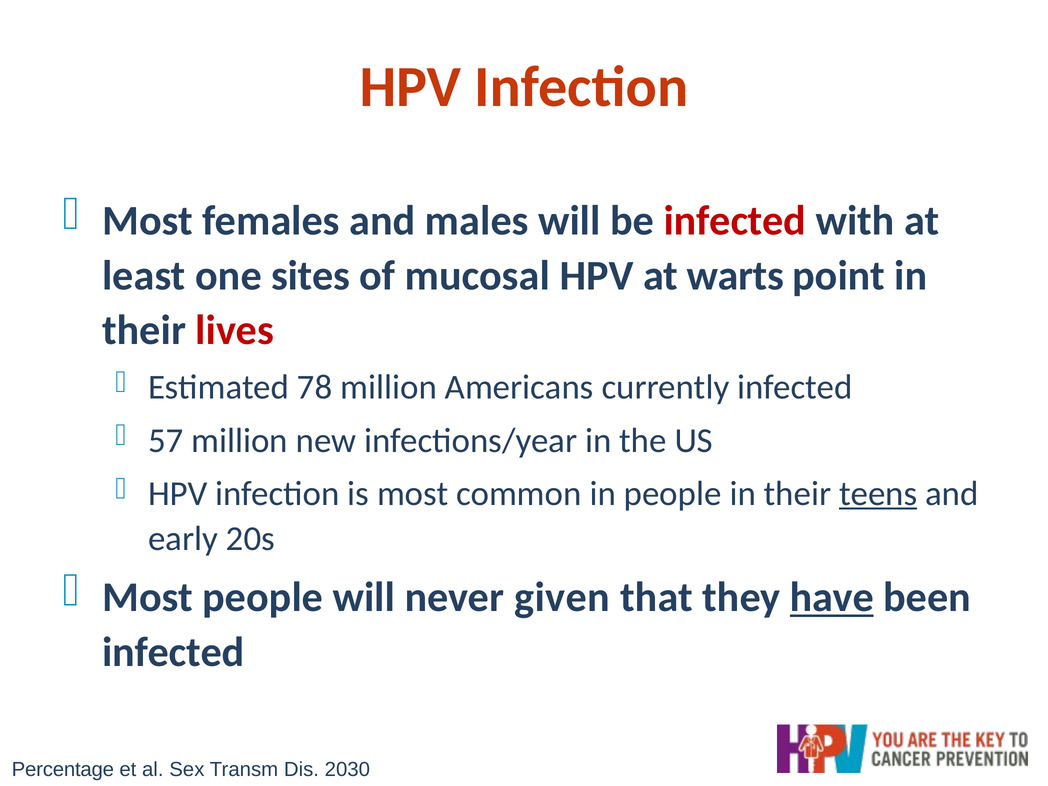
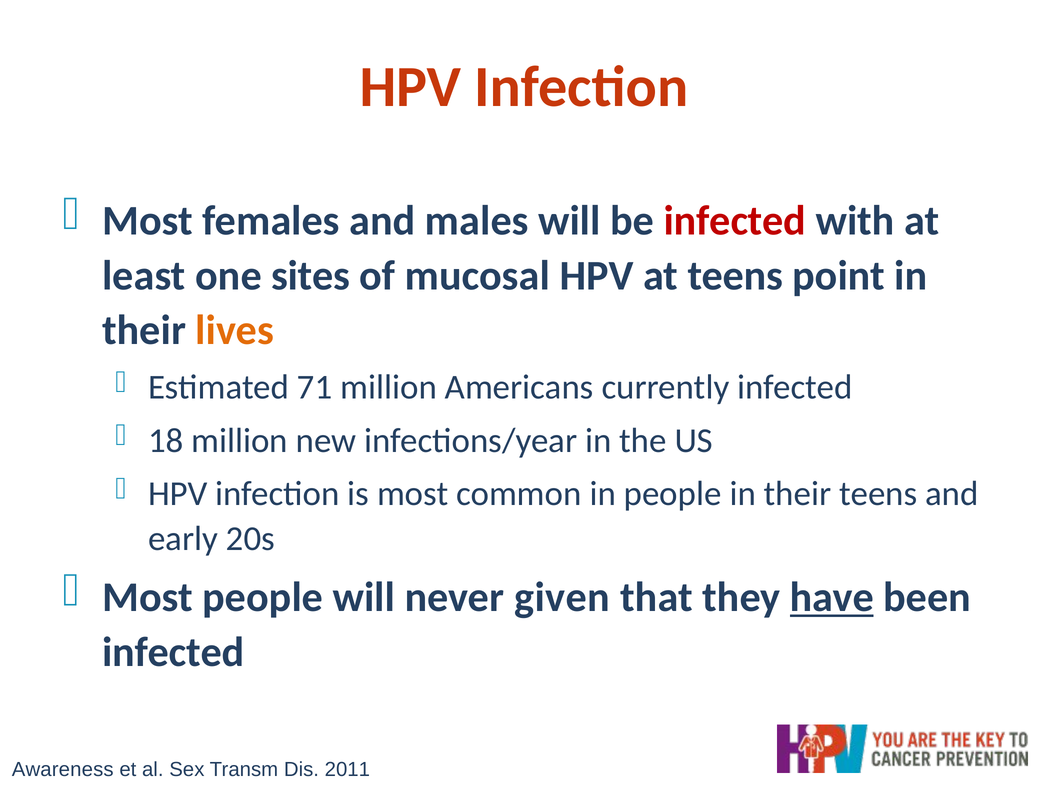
at warts: warts -> teens
lives colour: red -> orange
78: 78 -> 71
57: 57 -> 18
teens at (878, 494) underline: present -> none
Percentage: Percentage -> Awareness
2030: 2030 -> 2011
